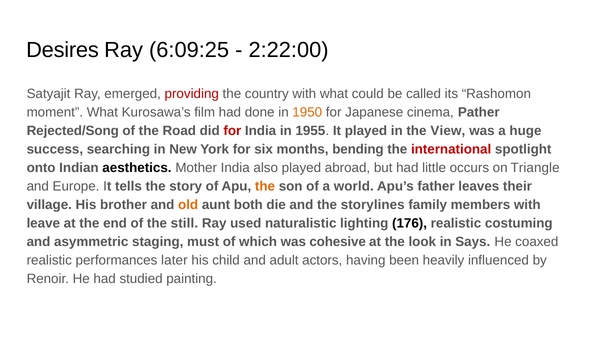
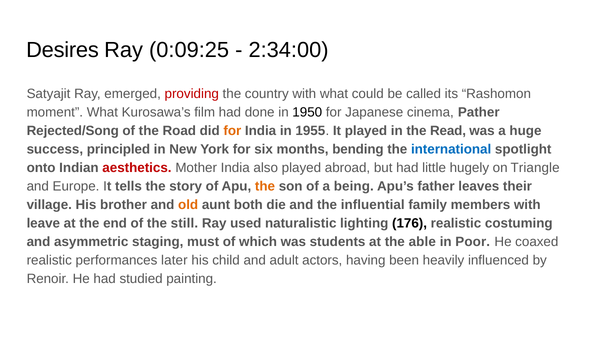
6:09:25: 6:09:25 -> 0:09:25
2:22:00: 2:22:00 -> 2:34:00
1950 colour: orange -> black
for at (232, 131) colour: red -> orange
View: View -> Read
searching: searching -> principled
international colour: red -> blue
aesthetics colour: black -> red
occurs: occurs -> hugely
world: world -> being
storylines: storylines -> influential
cohesive: cohesive -> students
look: look -> able
Says: Says -> Poor
